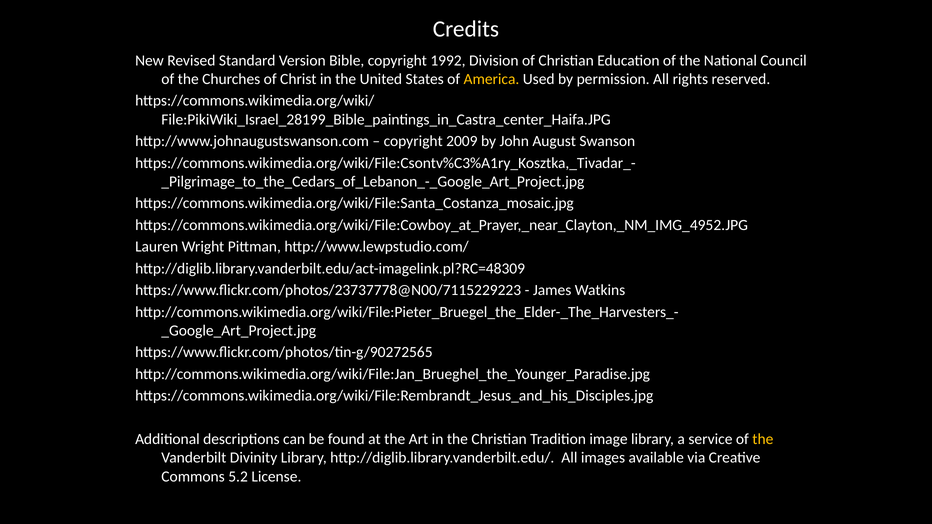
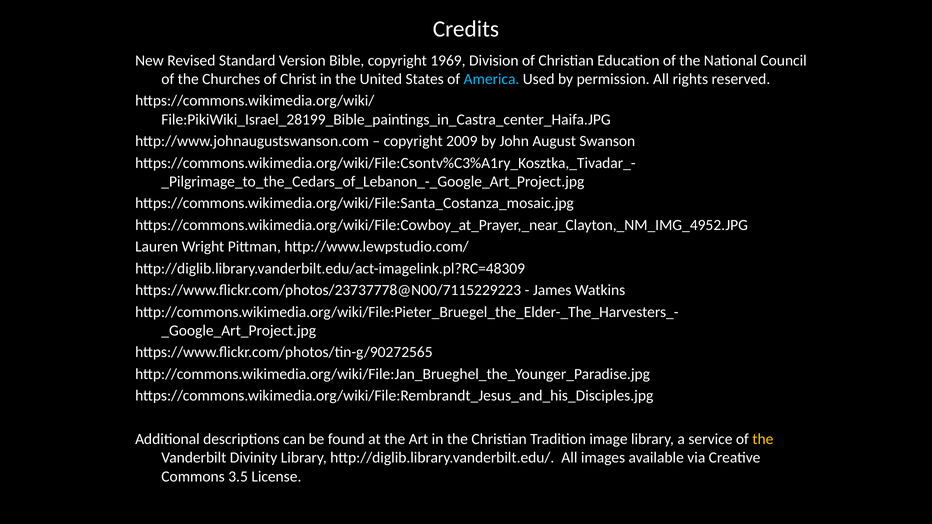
1992: 1992 -> 1969
America colour: yellow -> light blue
5.2: 5.2 -> 3.5
